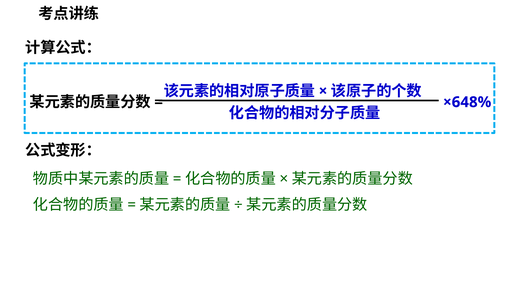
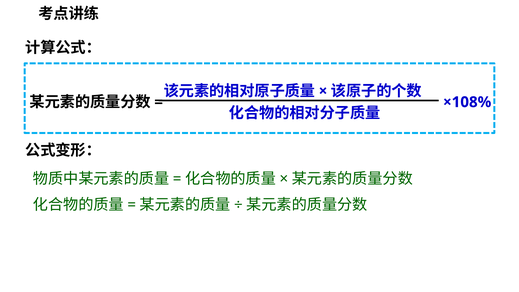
×648%: ×648% -> ×108%
